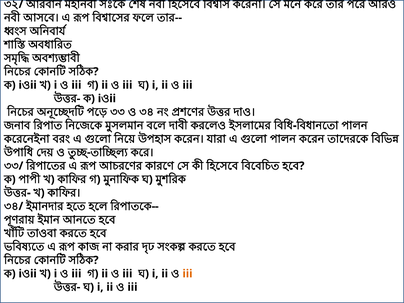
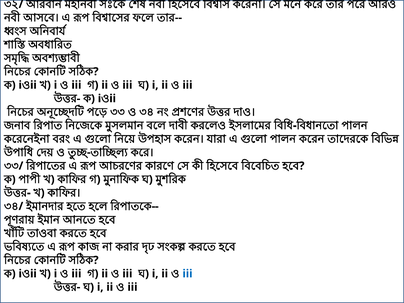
iii at (187, 274) colour: orange -> blue
